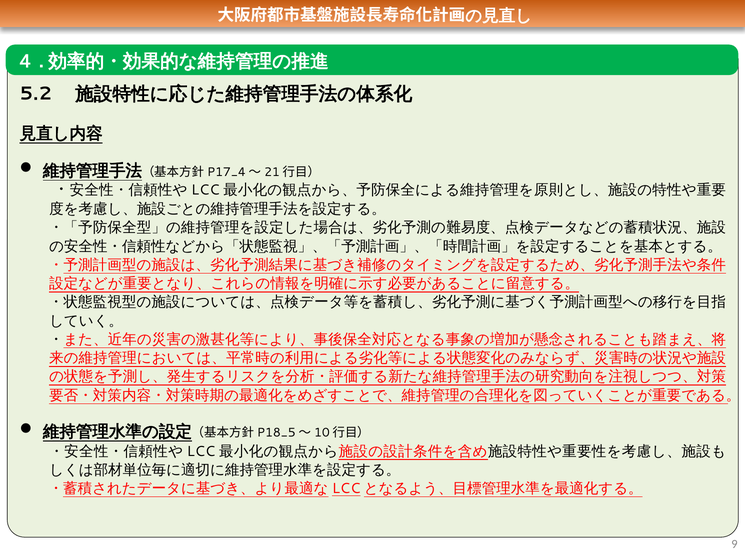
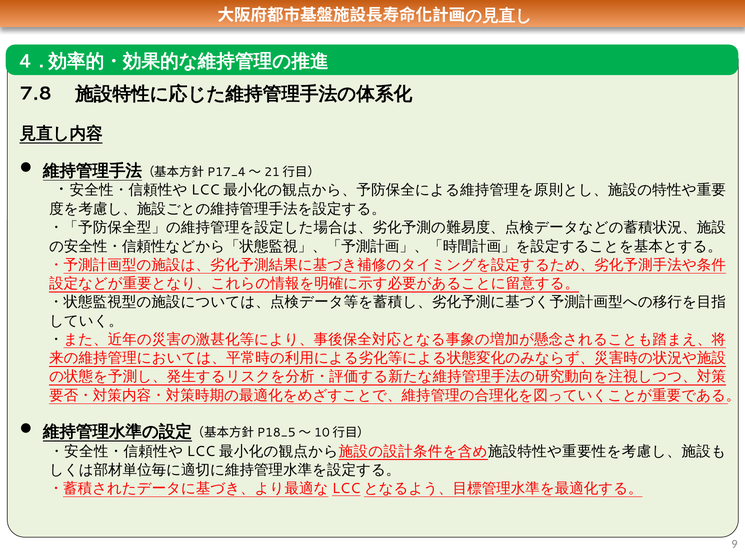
5.2: 5.2 -> 7.8
